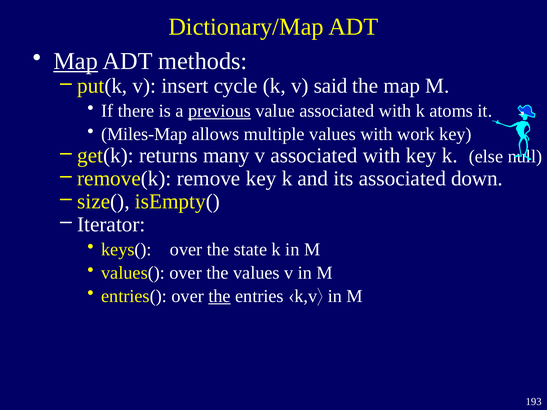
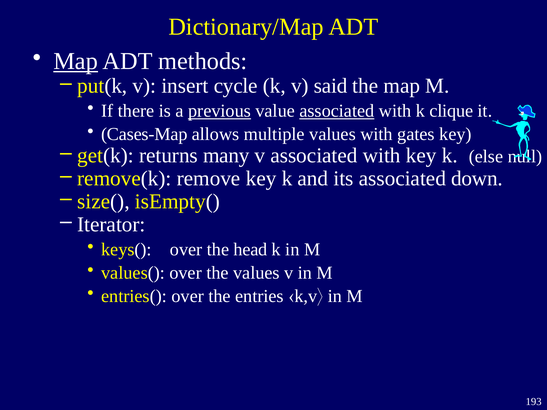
associated at (337, 111) underline: none -> present
atoms: atoms -> clique
Miles-Map: Miles-Map -> Cases-Map
work: work -> gates
state: state -> head
the at (220, 296) underline: present -> none
